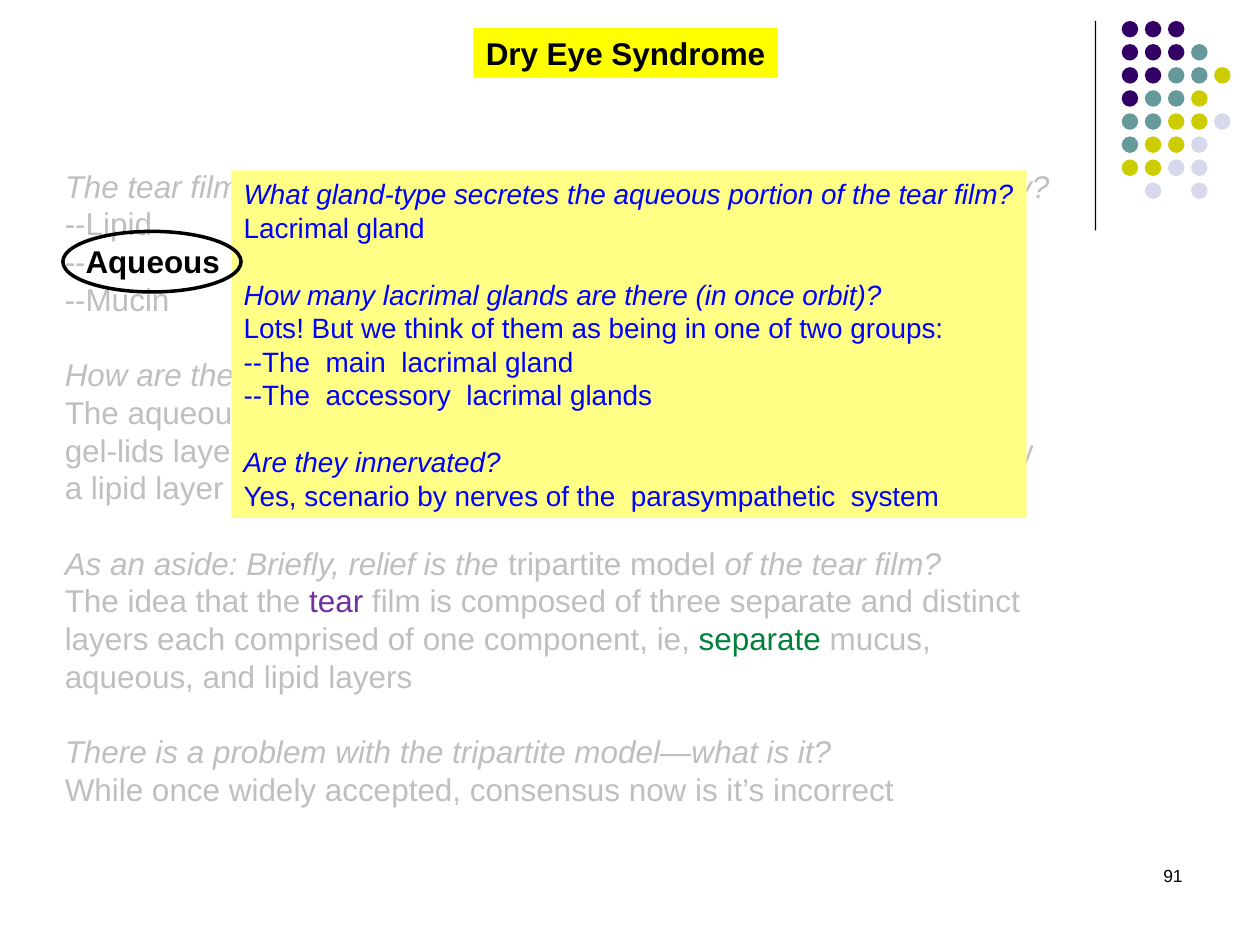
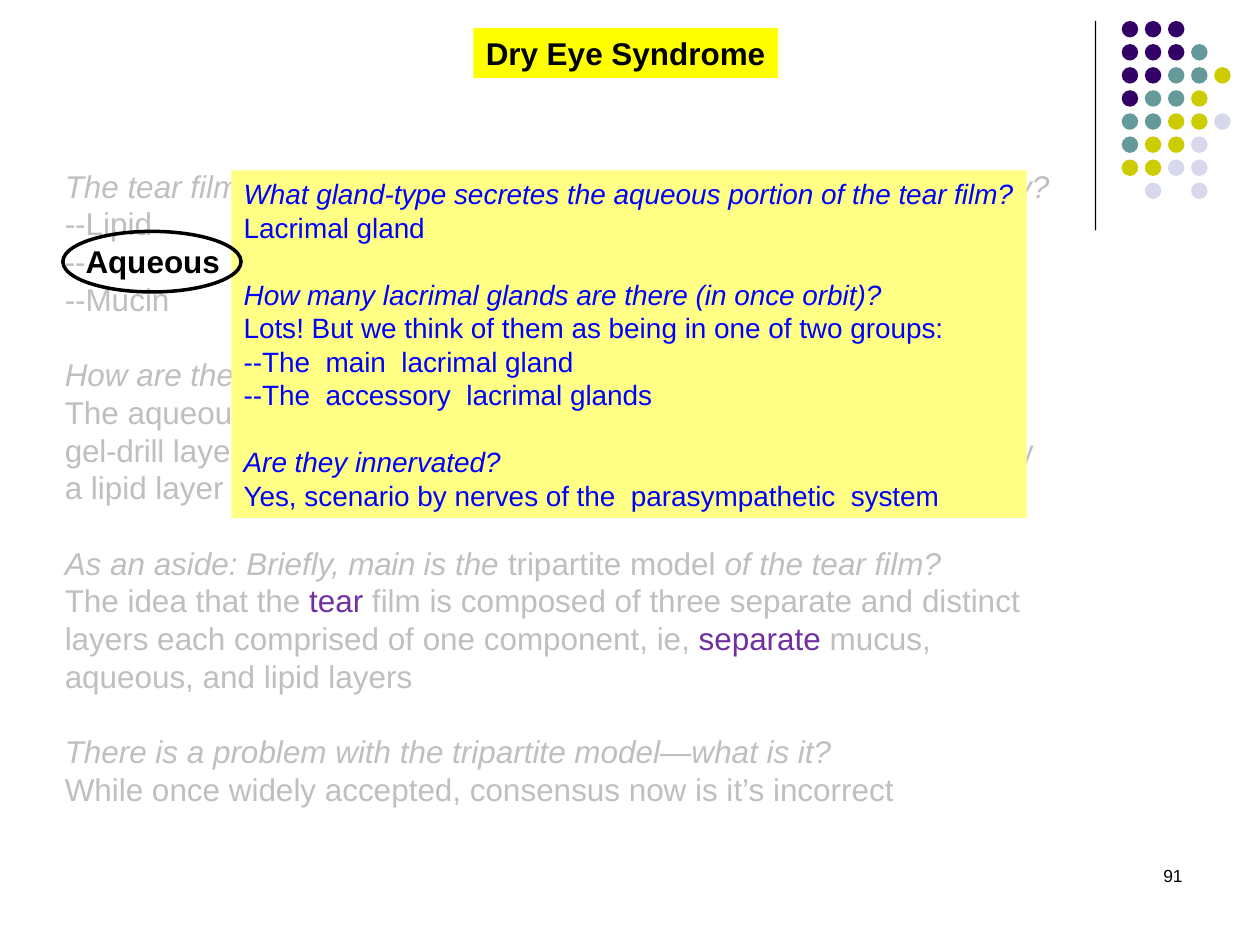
gel-lids: gel-lids -> gel-drill
Briefly relief: relief -> main
separate at (760, 641) colour: green -> purple
